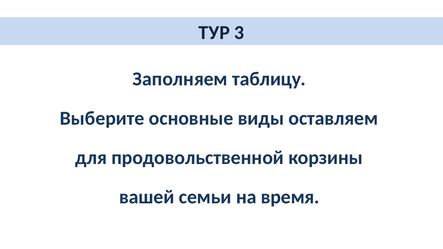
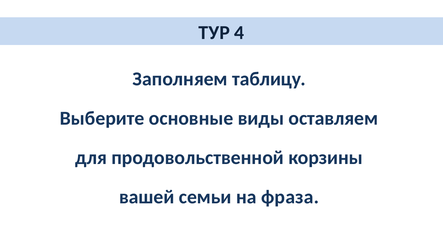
3: 3 -> 4
время: время -> фраза
